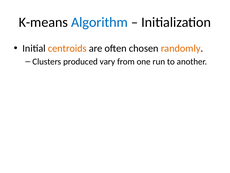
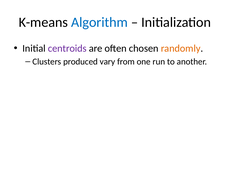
centroids colour: orange -> purple
